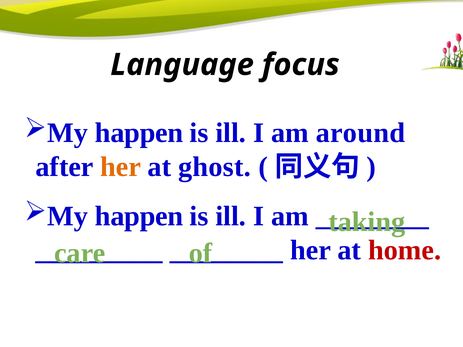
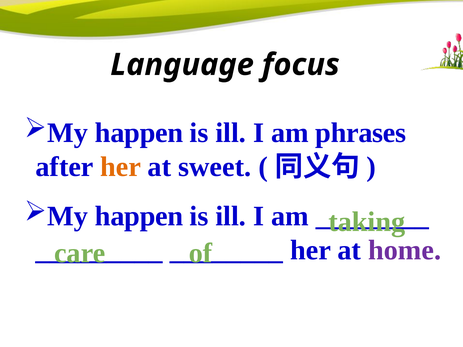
around: around -> phrases
ghost: ghost -> sweet
home colour: red -> purple
